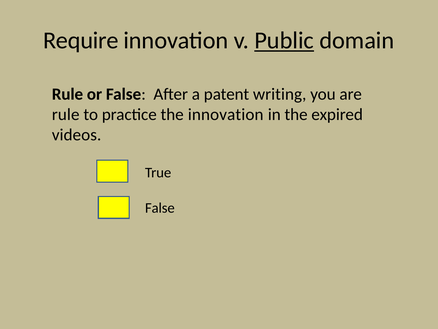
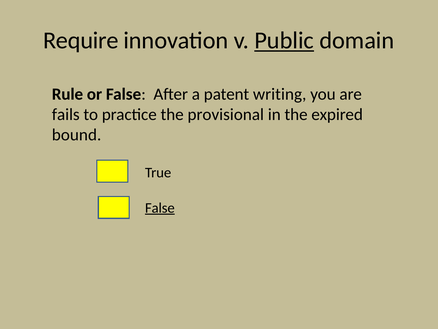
rule at (66, 114): rule -> fails
the innovation: innovation -> provisional
videos: videos -> bound
False at (160, 208) underline: none -> present
